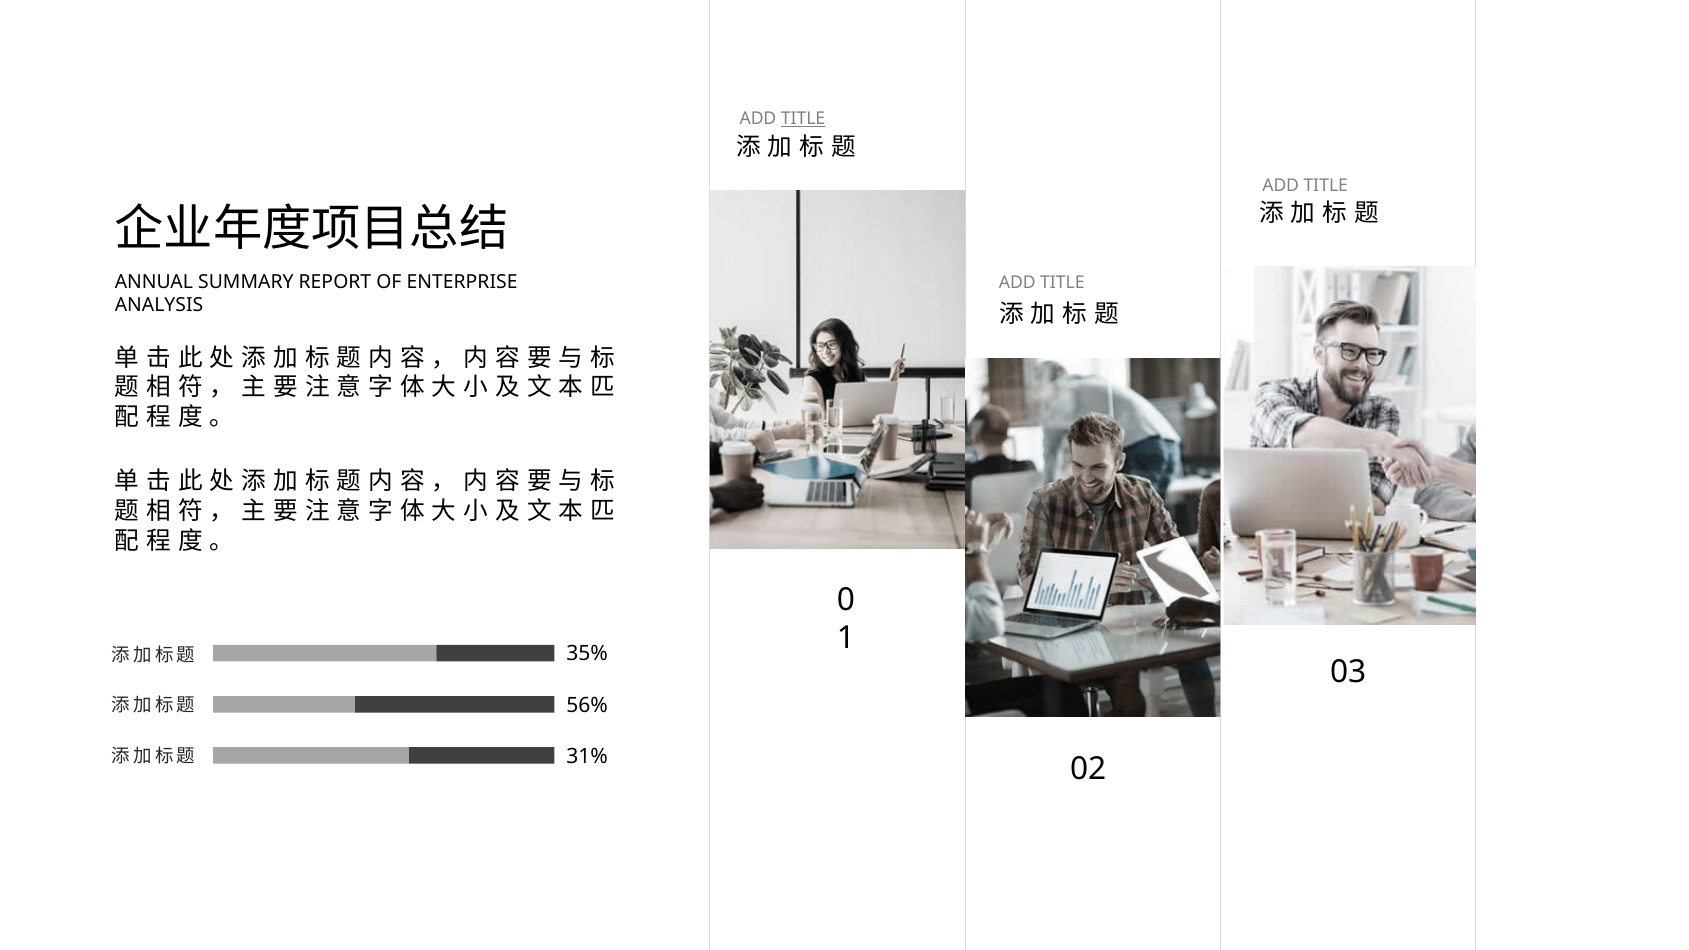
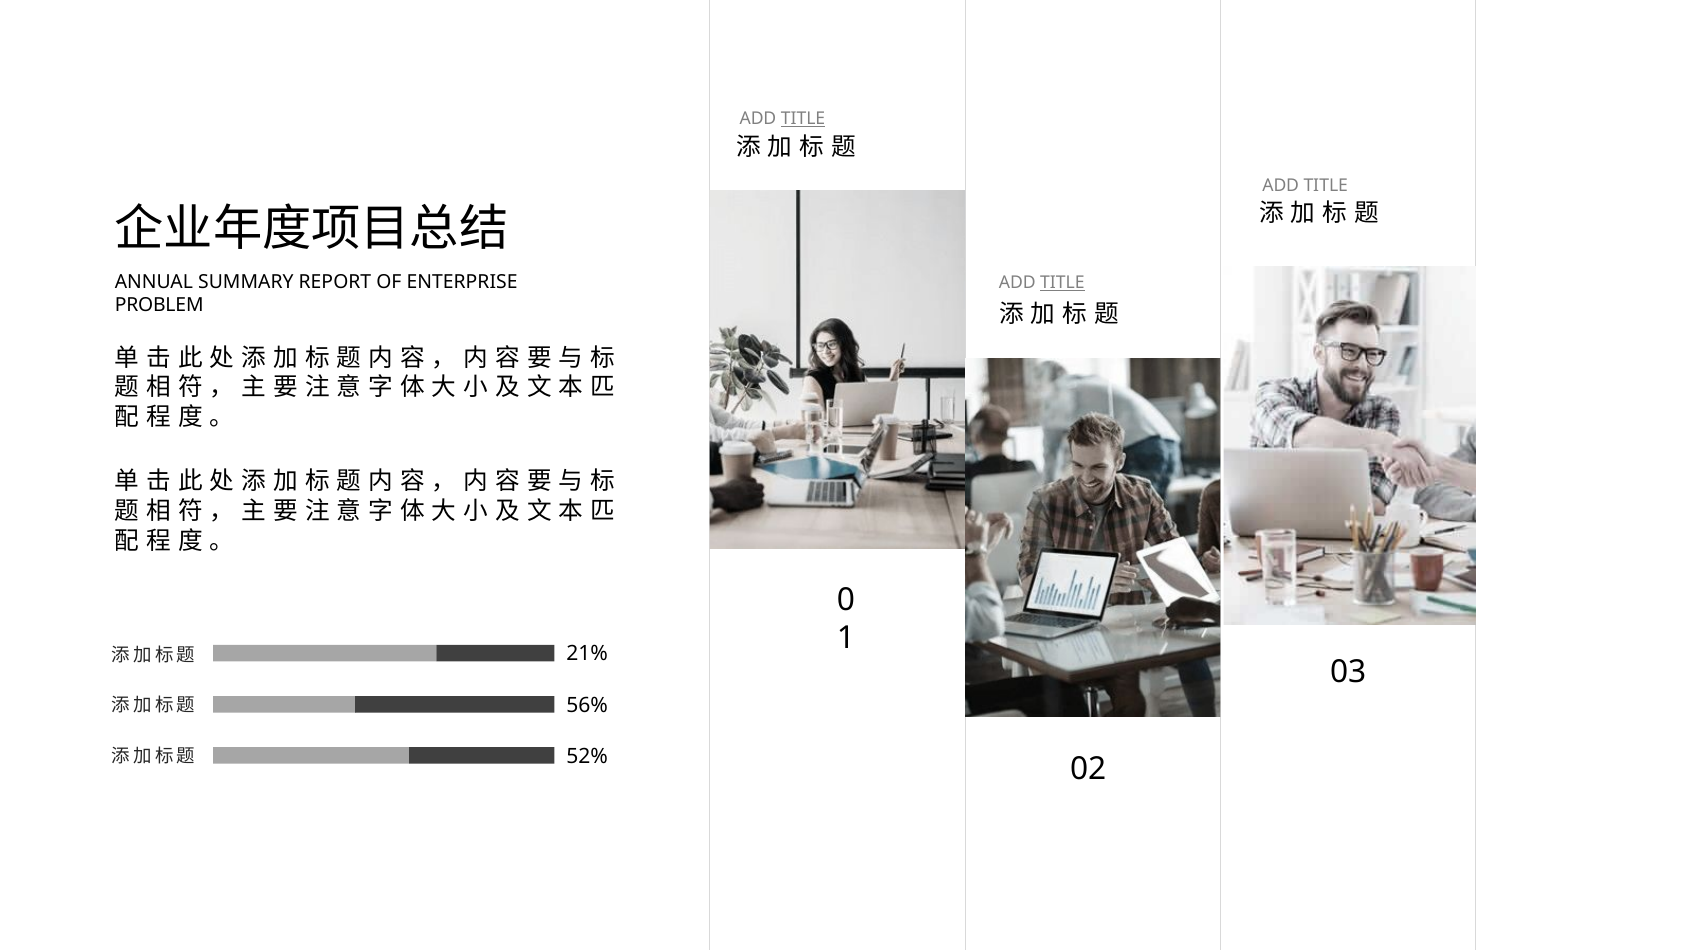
TITLE at (1062, 283) underline: none -> present
ANALYSIS: ANALYSIS -> PROBLEM
35%: 35% -> 21%
31%: 31% -> 52%
